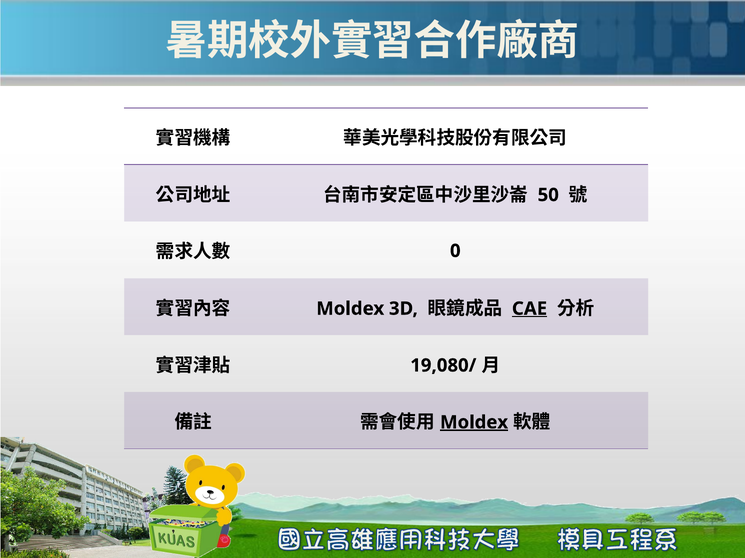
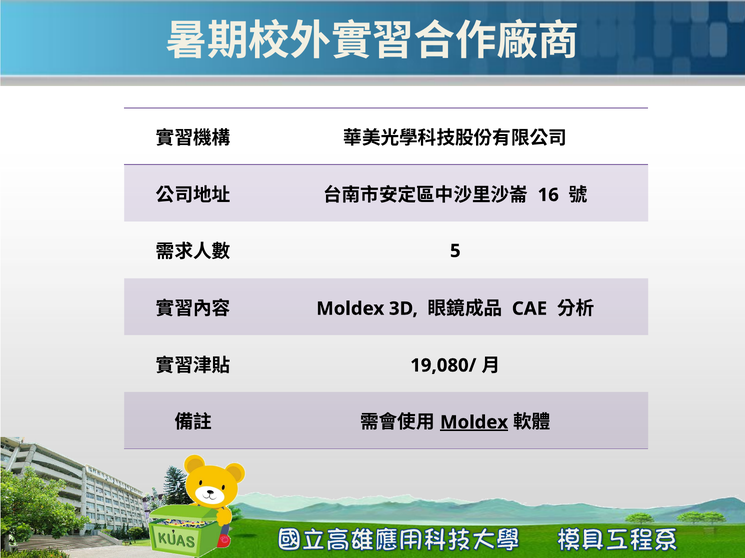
50: 50 -> 16
0: 0 -> 5
CAE underline: present -> none
